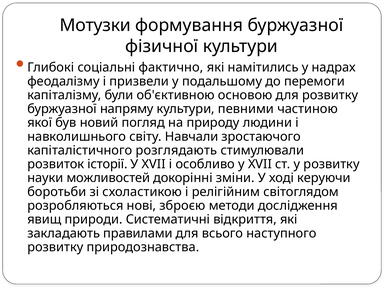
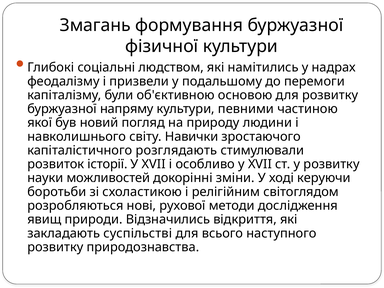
Мотузки: Мотузки -> Змагань
фактично: фактично -> людством
Навчали: Навчали -> Навички
зброєю: зброєю -> рухової
Систематичні: Систематичні -> Відзначились
правилами: правилами -> суспільстві
